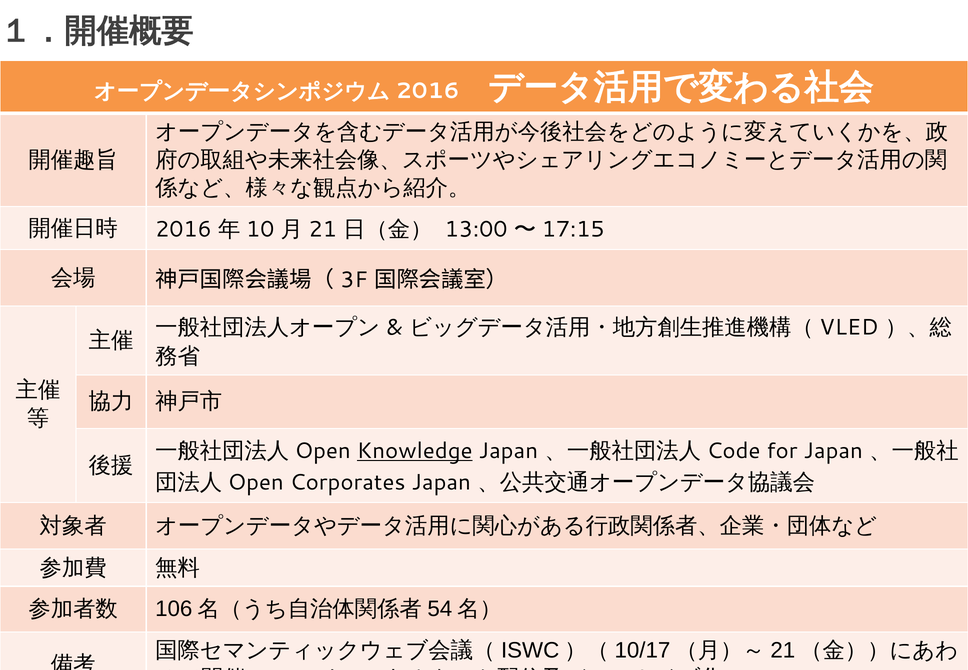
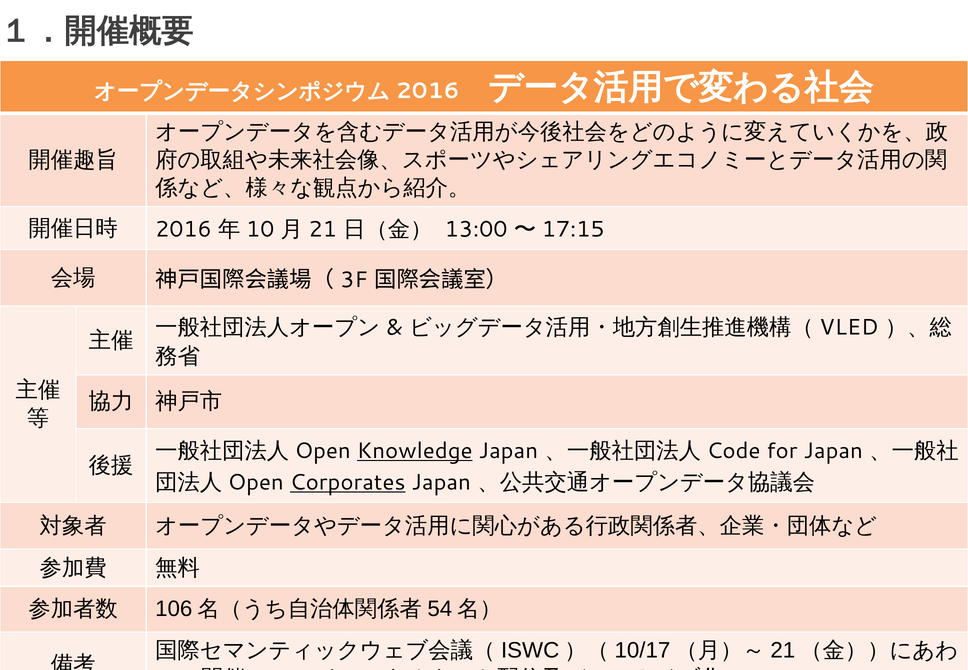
Corporates underline: none -> present
